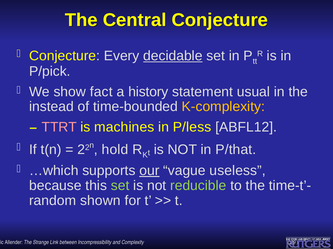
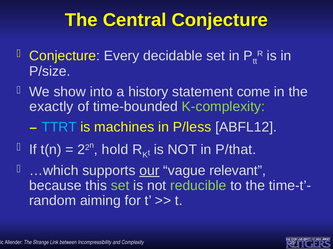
decidable underline: present -> none
P/pick: P/pick -> P/size
fact: fact -> into
usual: usual -> come
instead: instead -> exactly
K-complexity colour: yellow -> light green
TTRT colour: pink -> light blue
useless: useless -> relevant
shown: shown -> aiming
